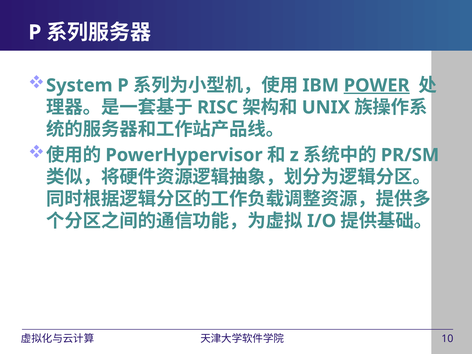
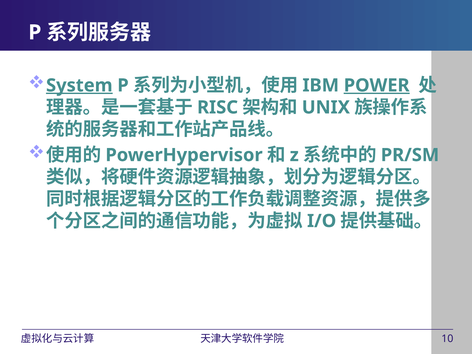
System underline: none -> present
